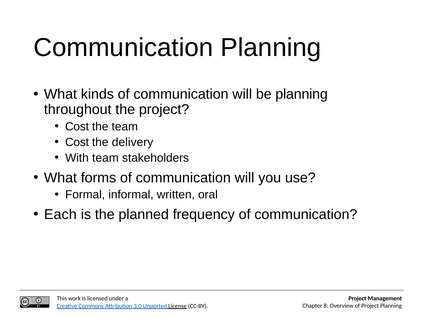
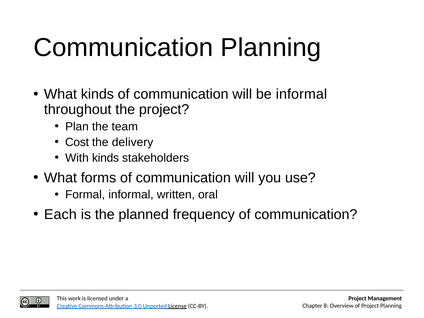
be planning: planning -> informal
Cost at (77, 127): Cost -> Plan
With team: team -> kinds
